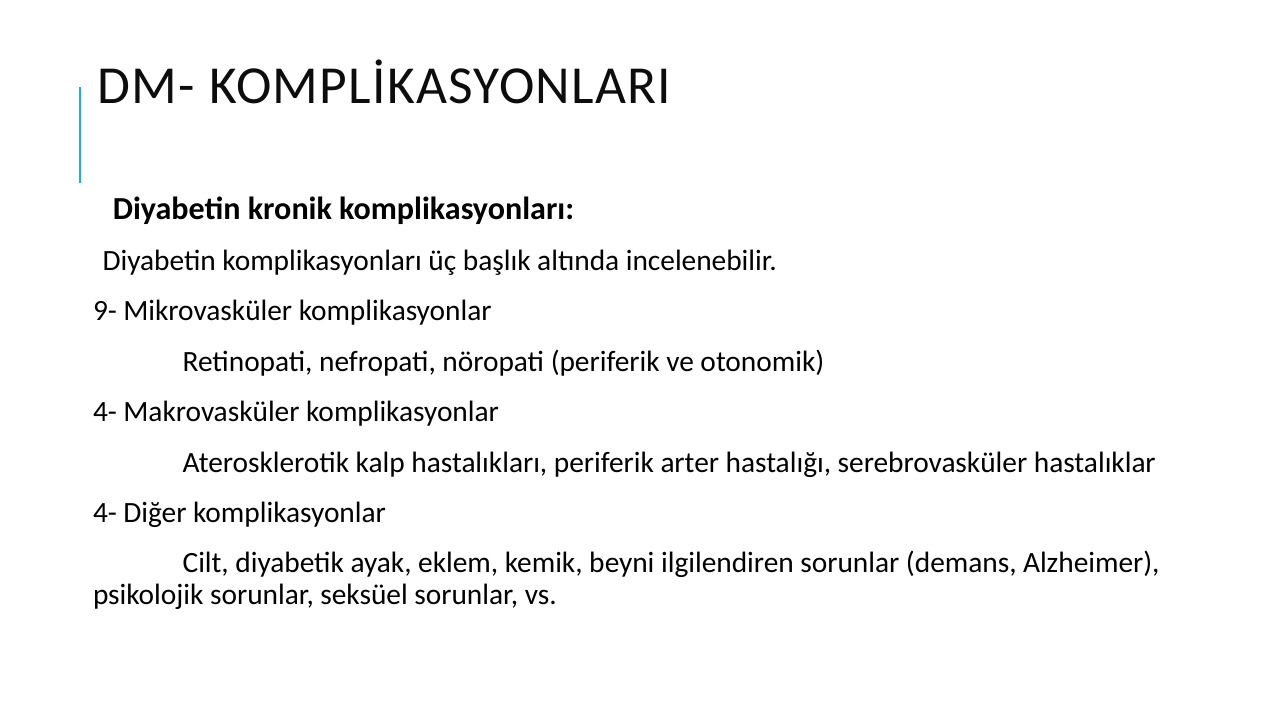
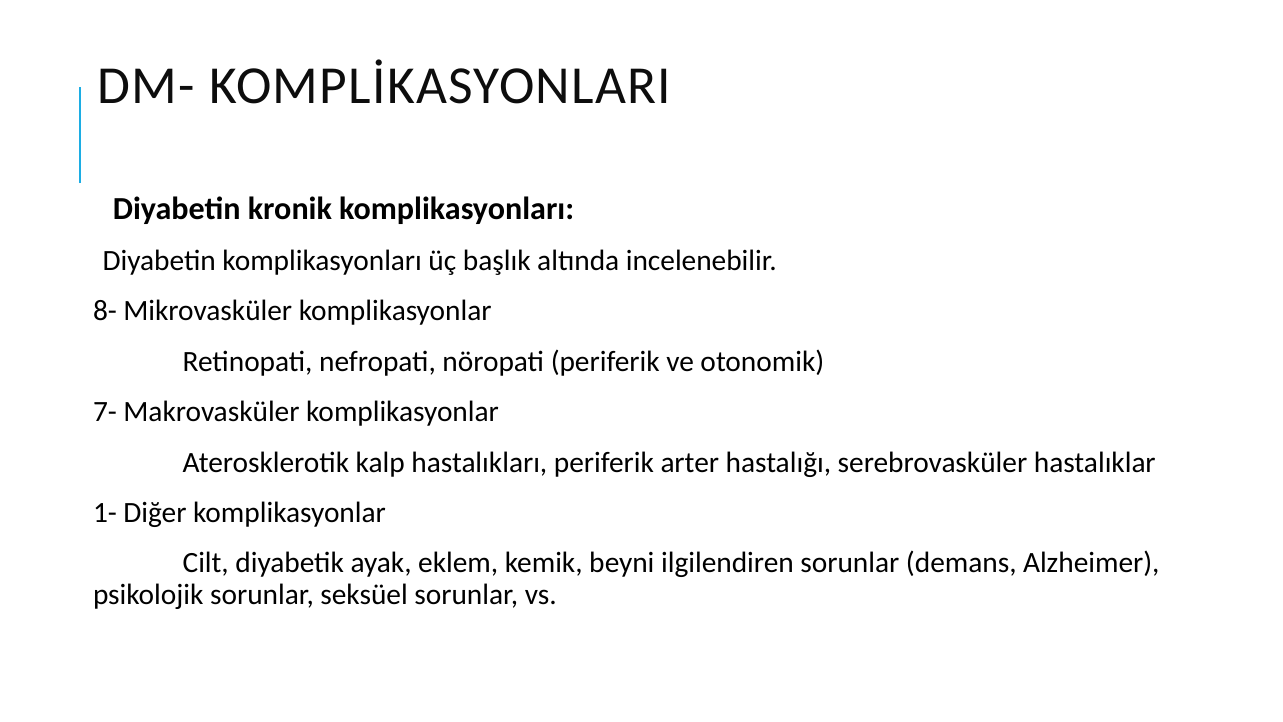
9-: 9- -> 8-
4- at (105, 412): 4- -> 7-
4- at (105, 513): 4- -> 1-
